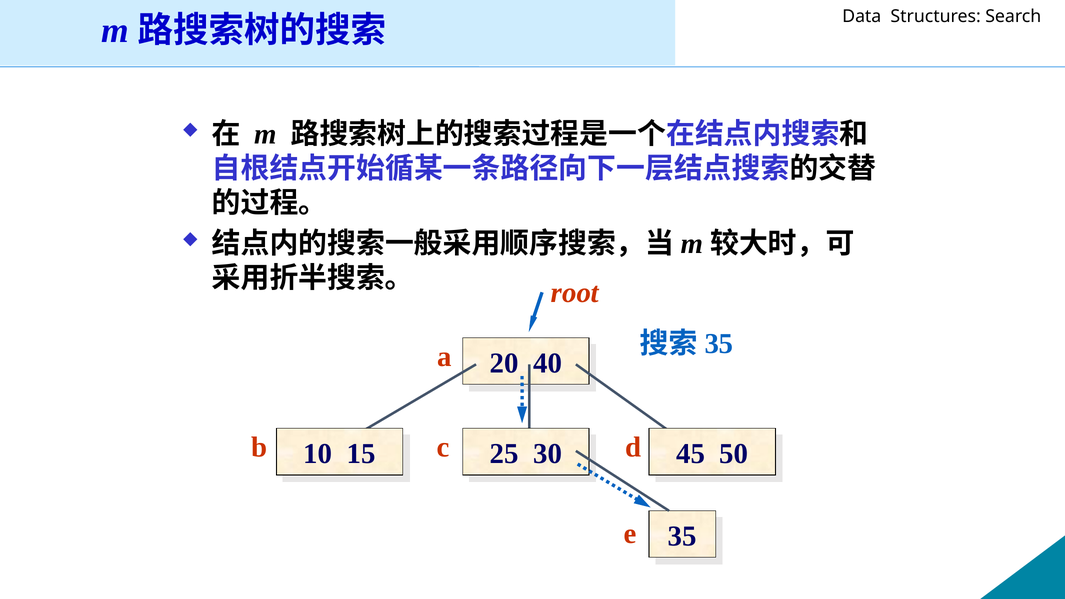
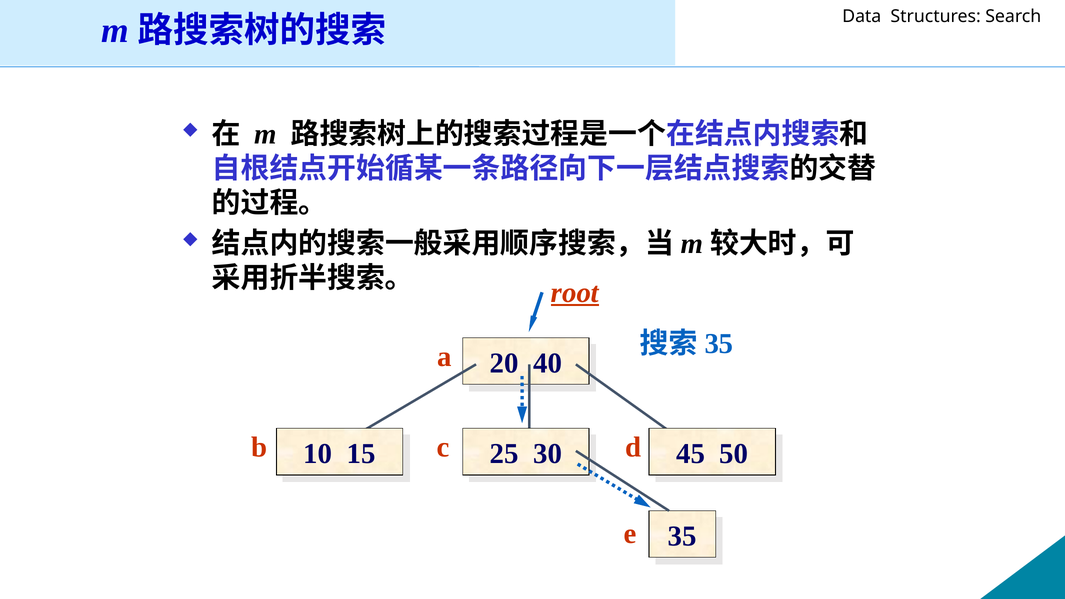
root underline: none -> present
